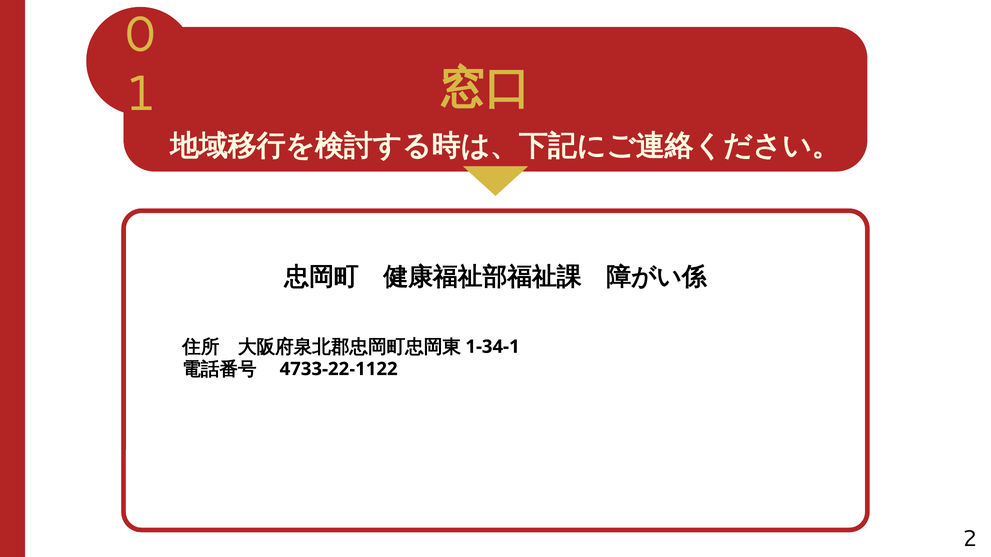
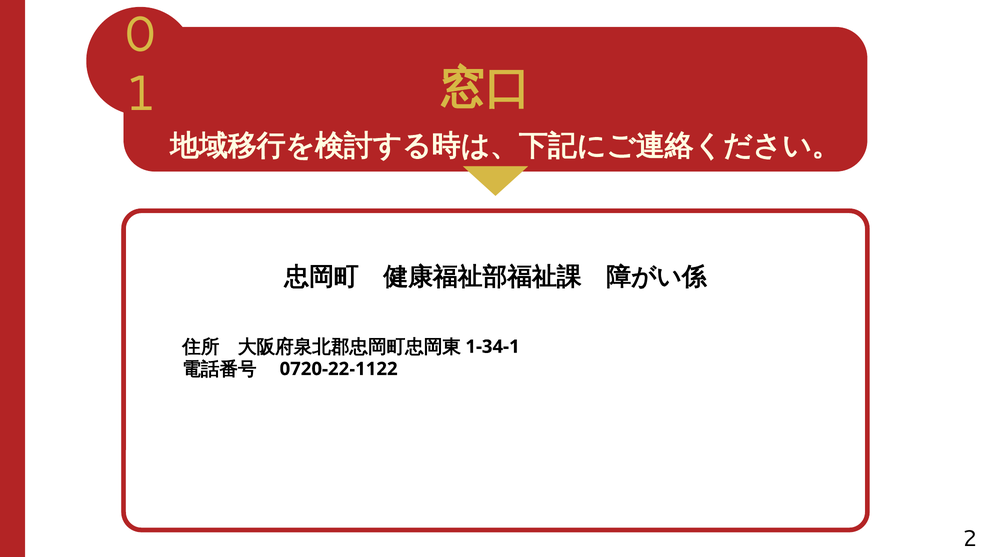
4733-22-1122: 4733-22-1122 -> 0720-22-1122
